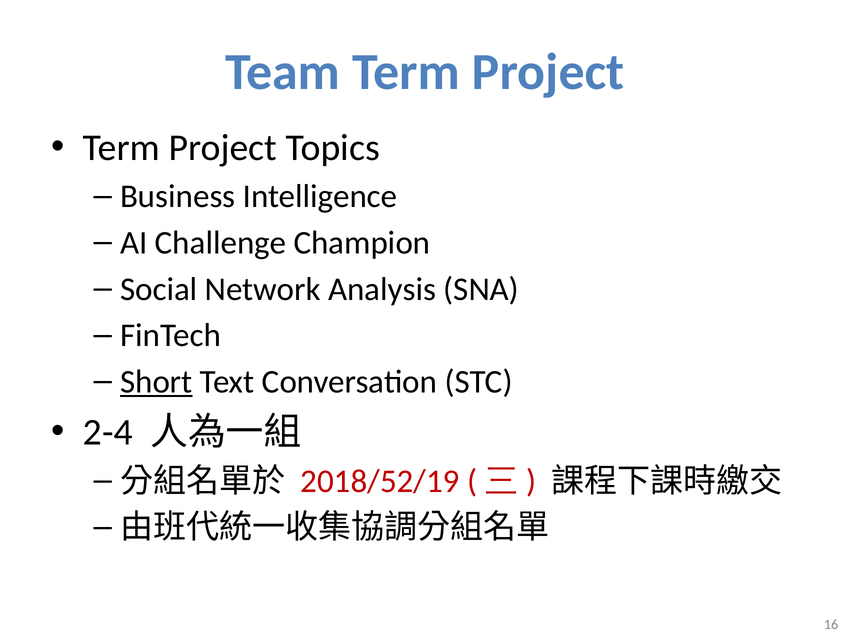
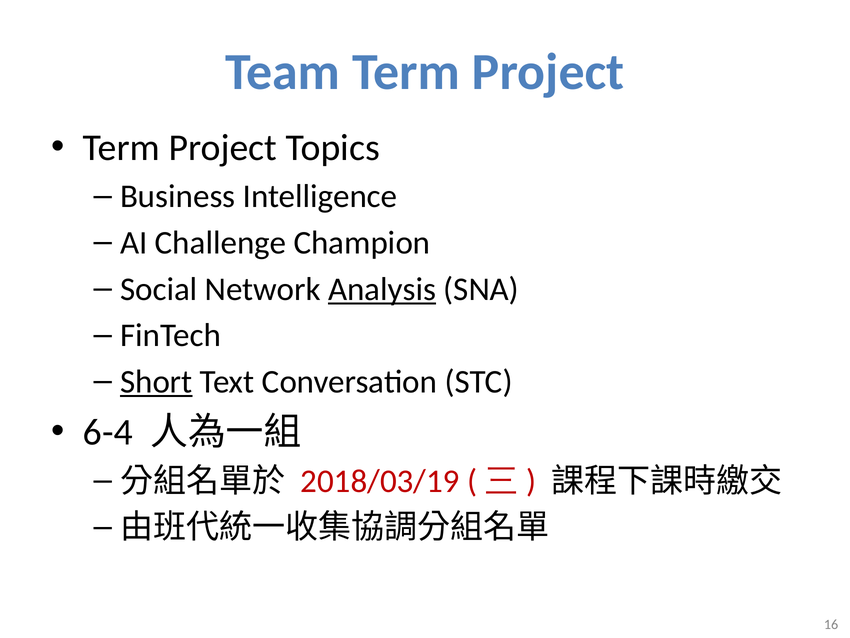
Analysis underline: none -> present
2-4: 2-4 -> 6-4
2018/52/19: 2018/52/19 -> 2018/03/19
